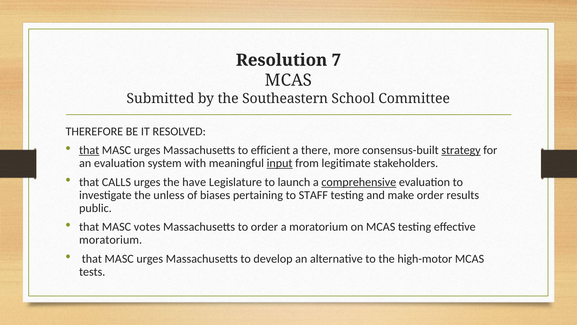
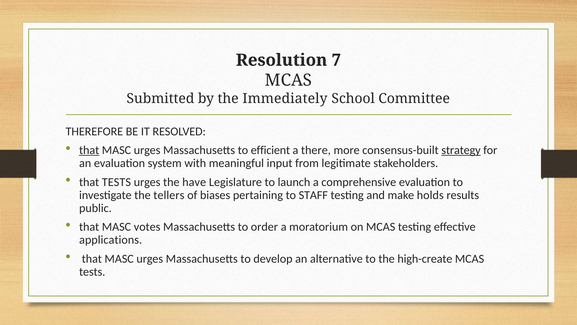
Southeastern: Southeastern -> Immediately
input underline: present -> none
that CALLS: CALLS -> TESTS
comprehensive underline: present -> none
unless: unless -> tellers
make order: order -> holds
moratorium at (111, 240): moratorium -> applications
high-motor: high-motor -> high-create
